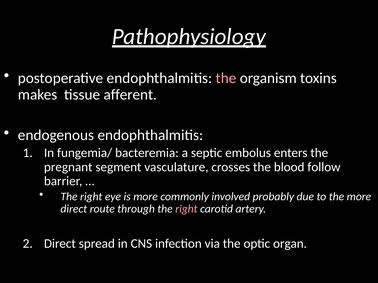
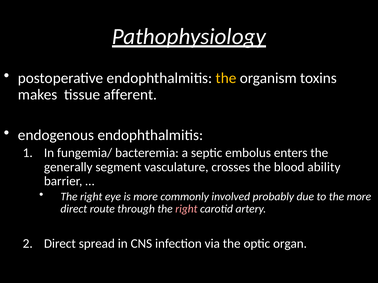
the at (226, 78) colour: pink -> yellow
pregnant: pregnant -> generally
follow: follow -> ability
